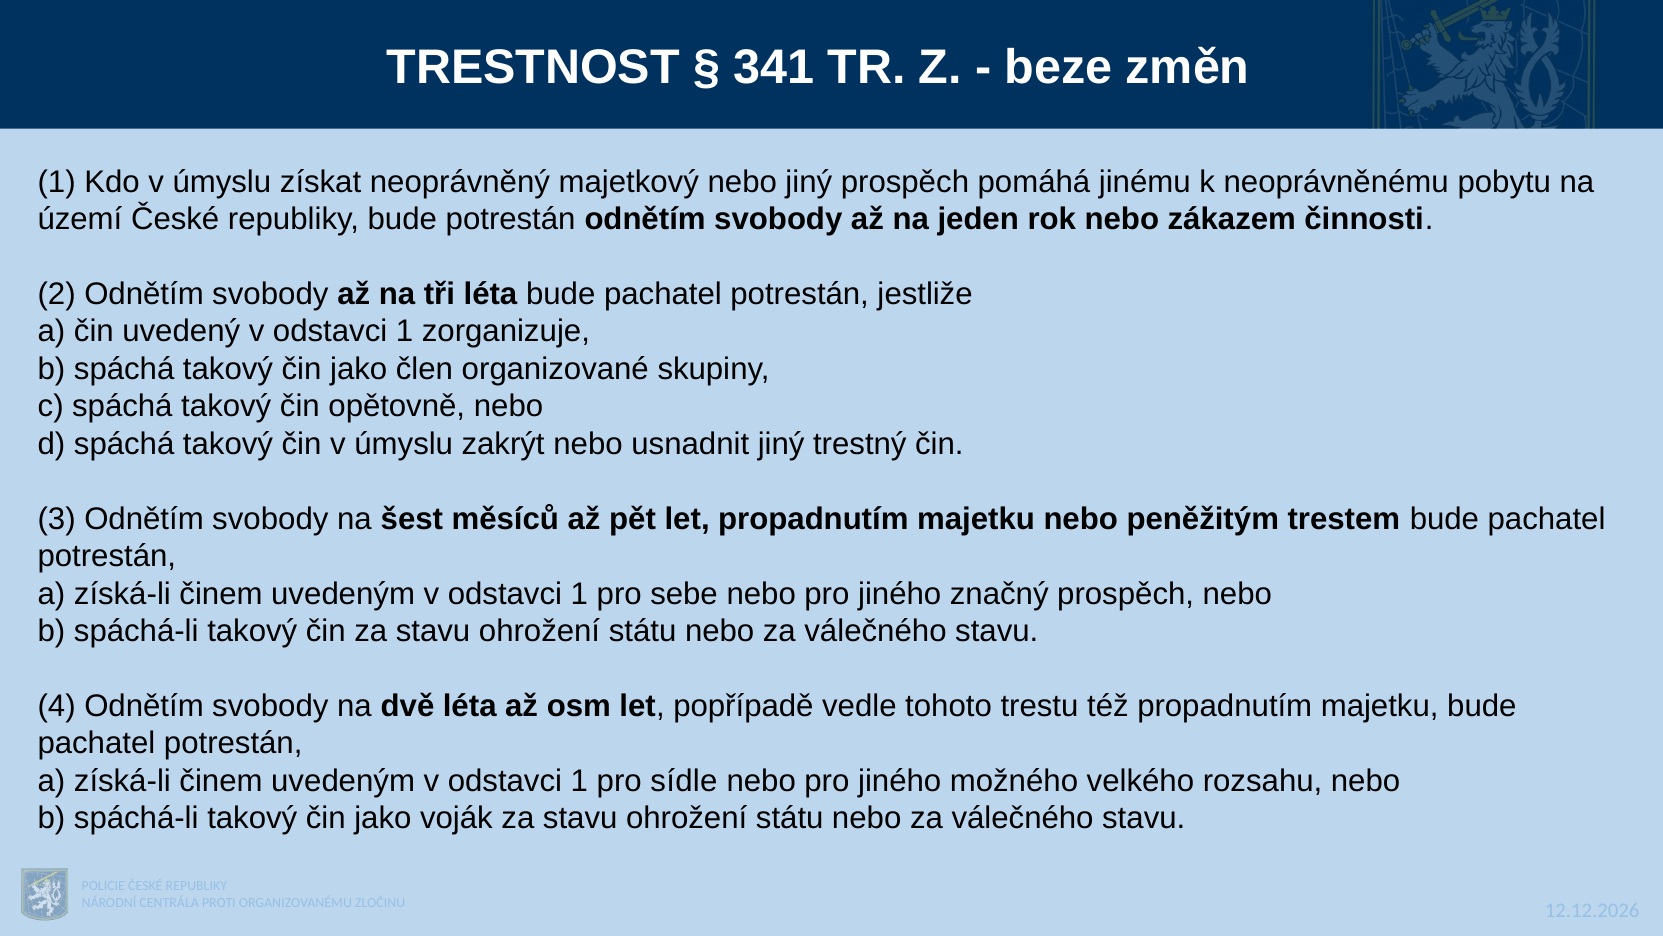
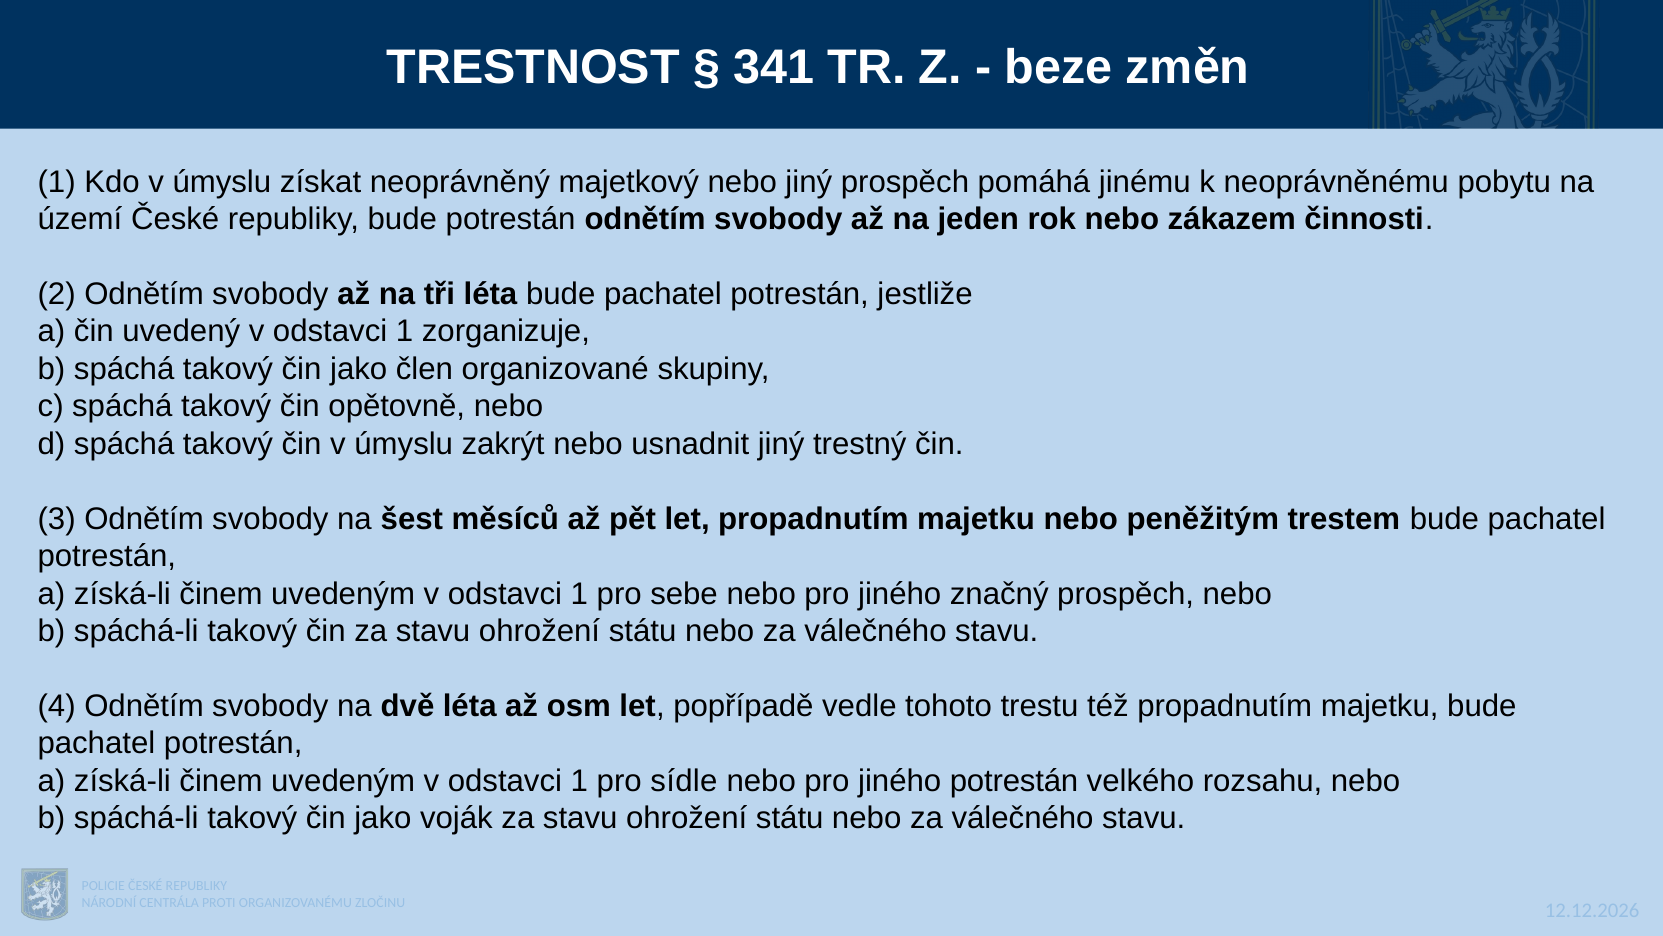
jiného možného: možného -> potrestán
